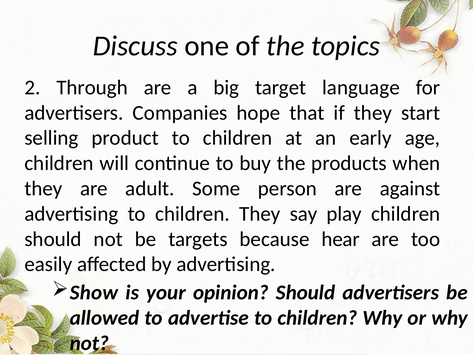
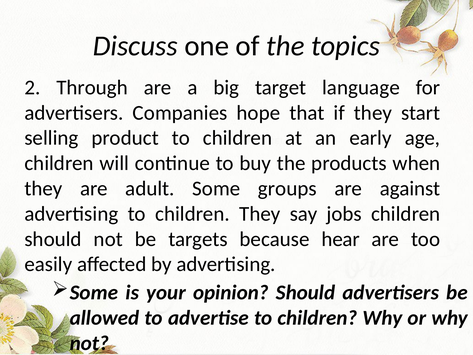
person: person -> groups
play: play -> jobs
Show at (94, 292): Show -> Some
